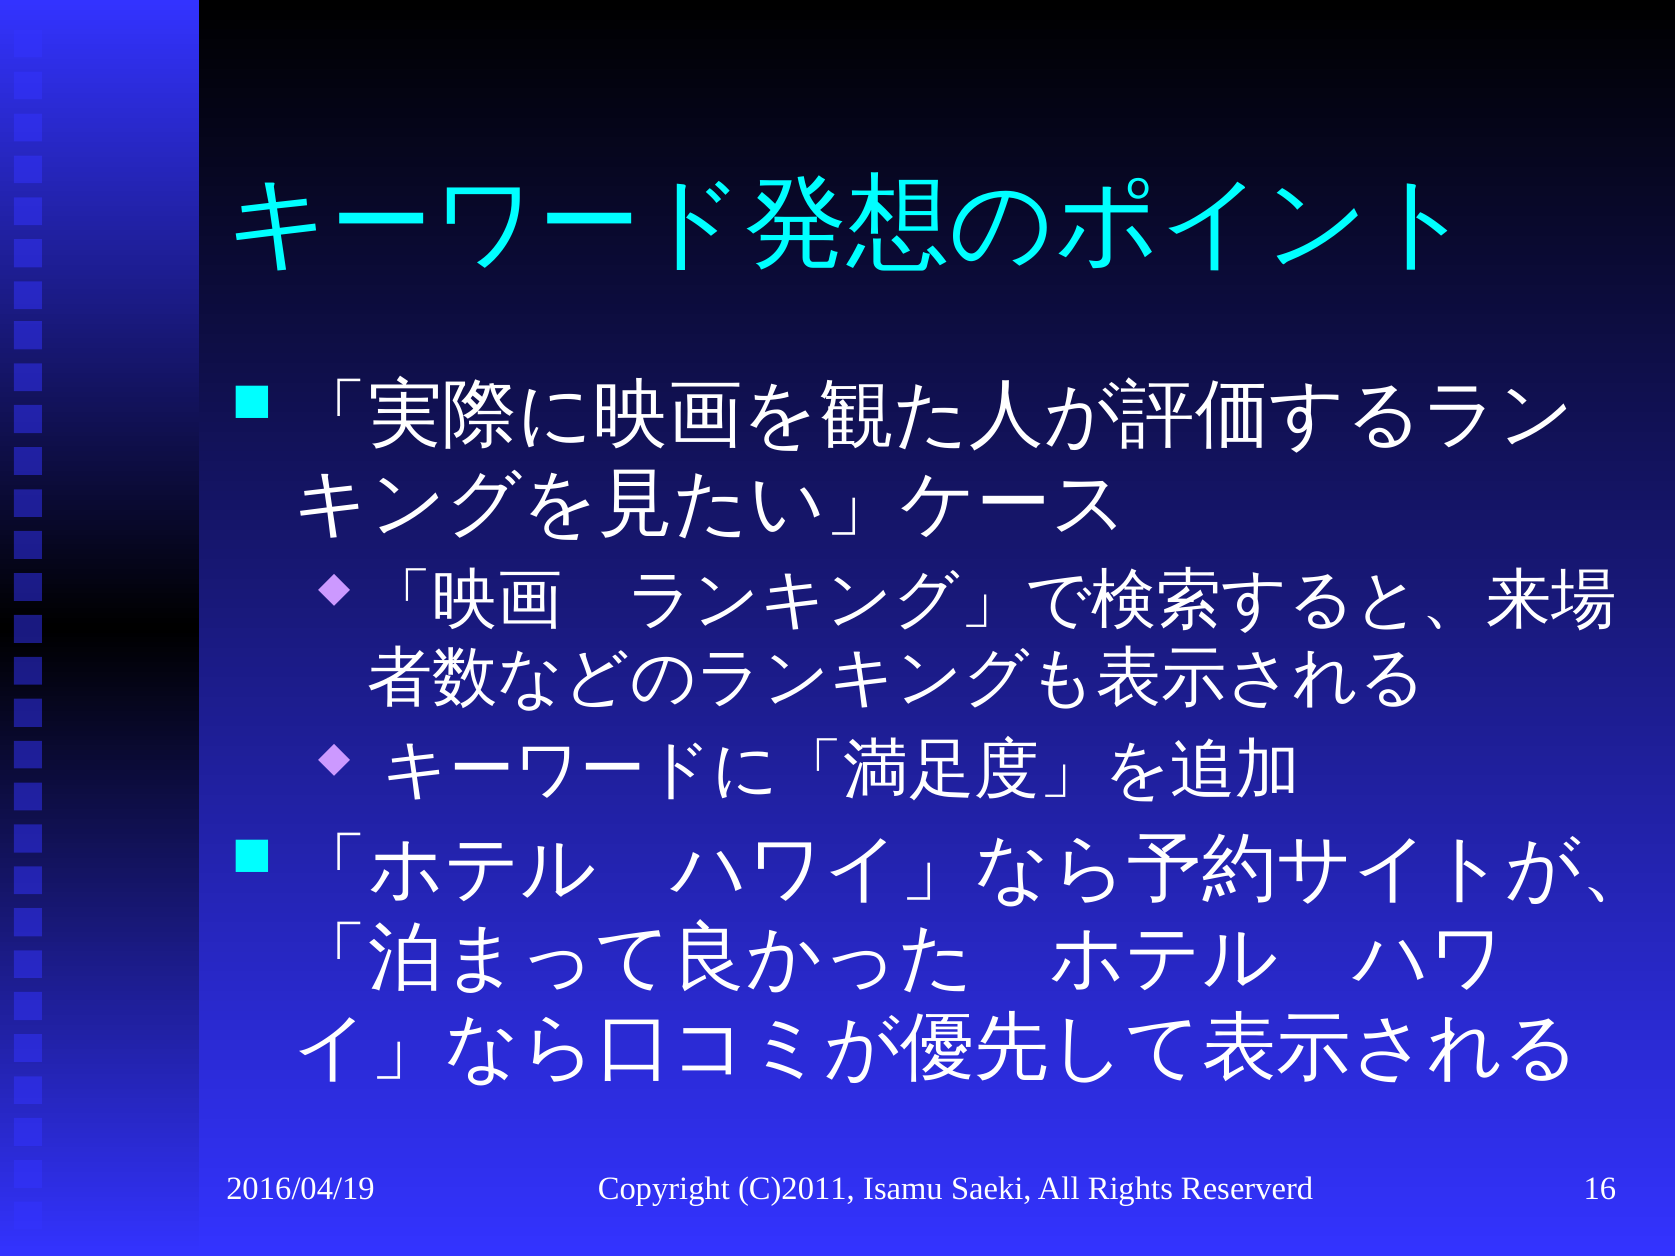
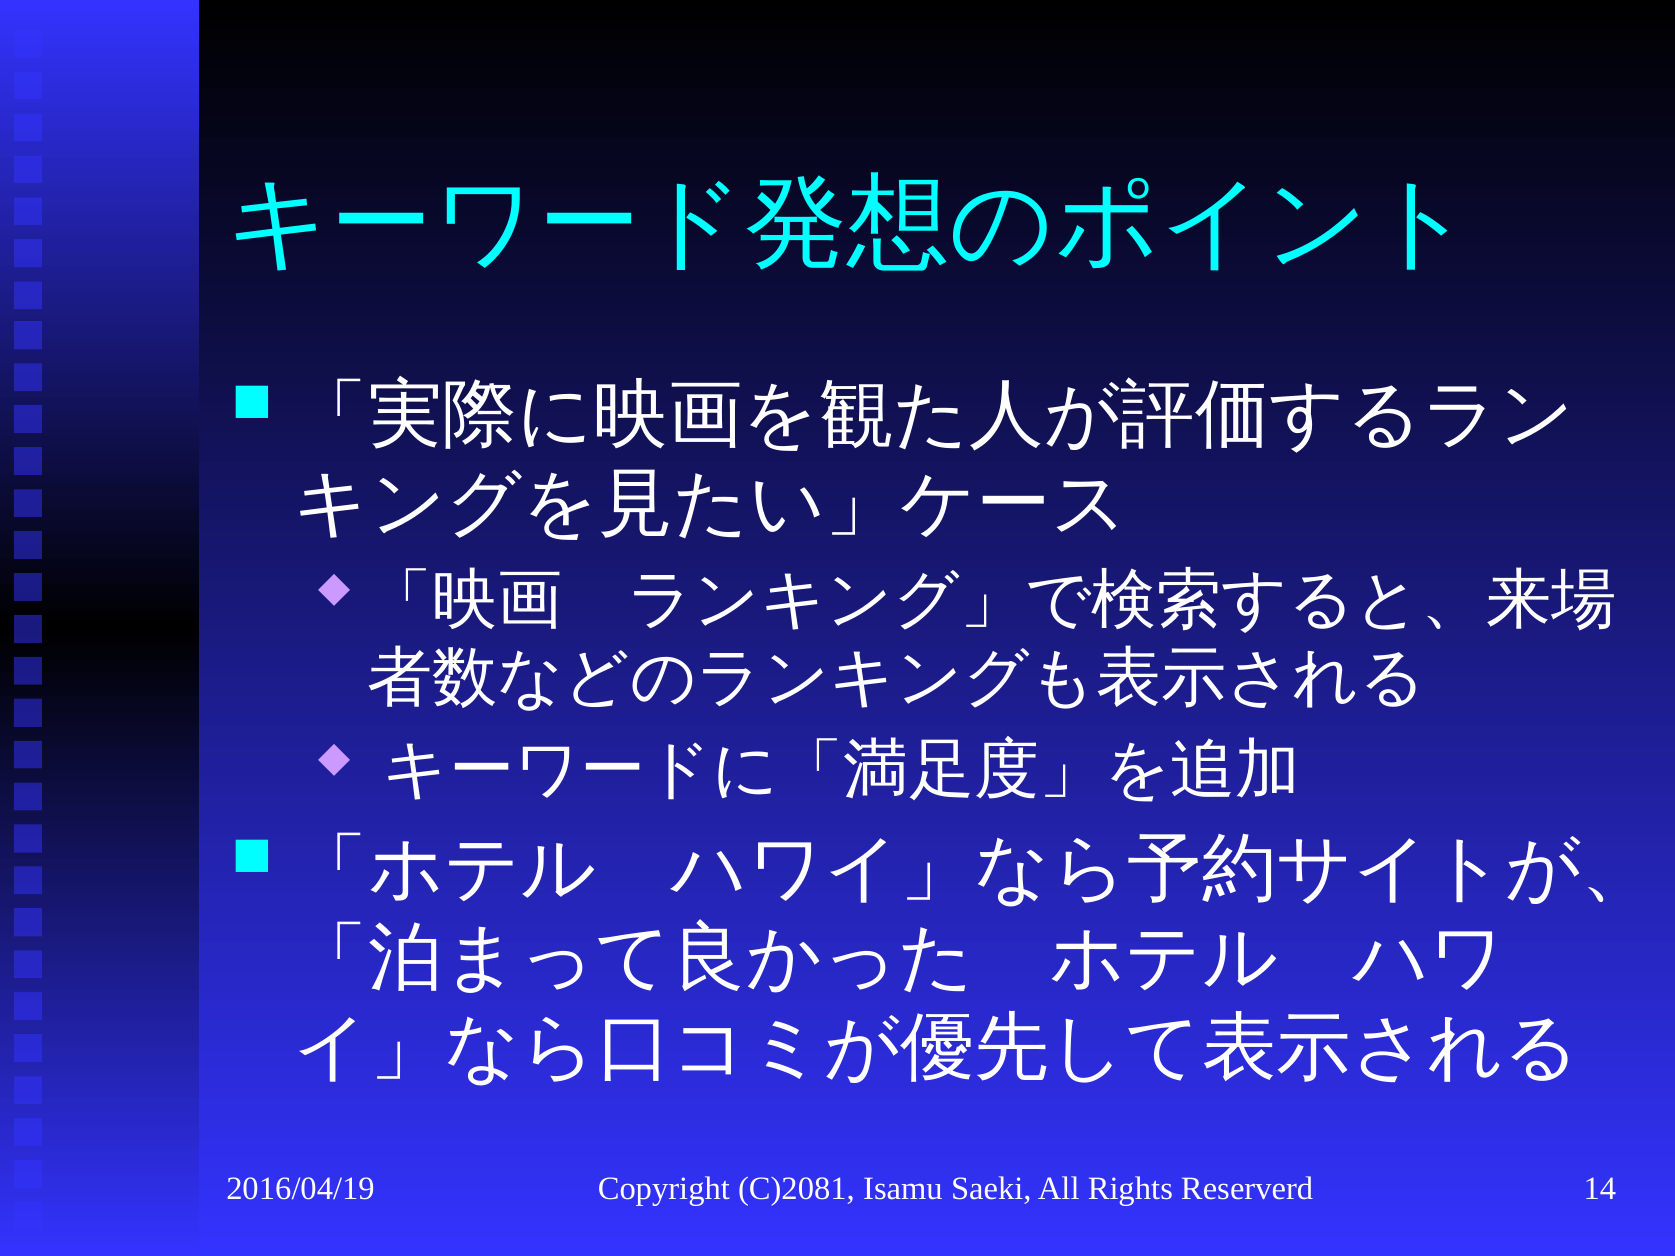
C)2011: C)2011 -> C)2081
16: 16 -> 14
